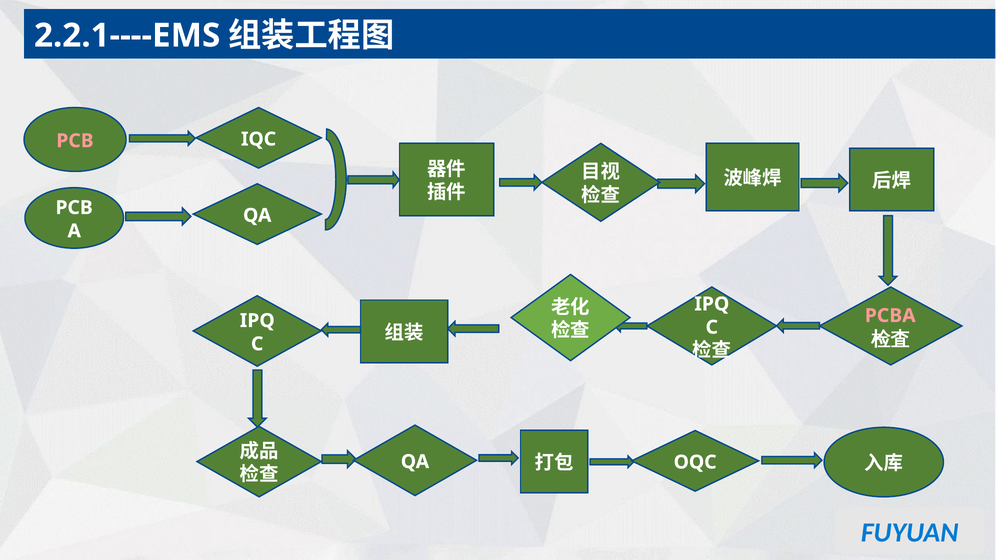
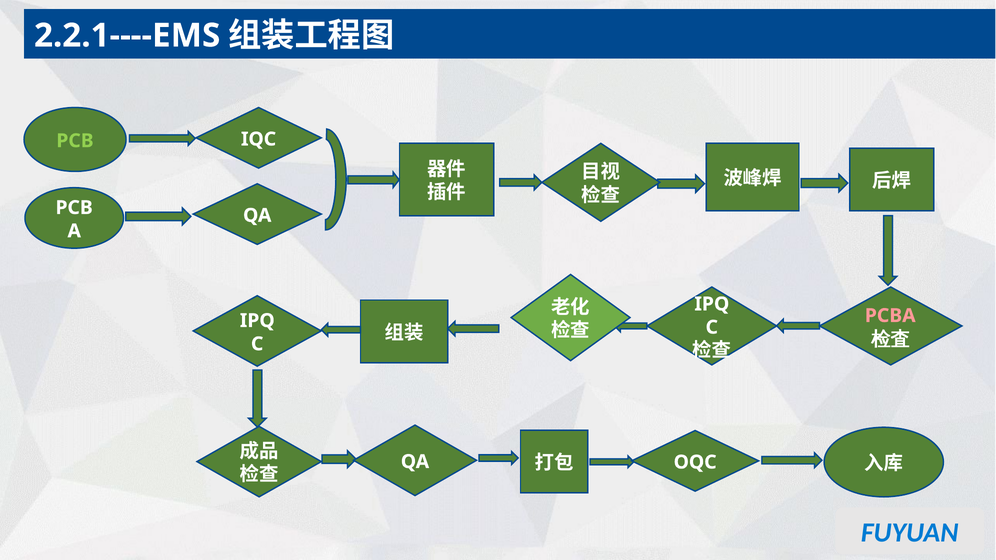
PCB at (75, 141) colour: pink -> light green
